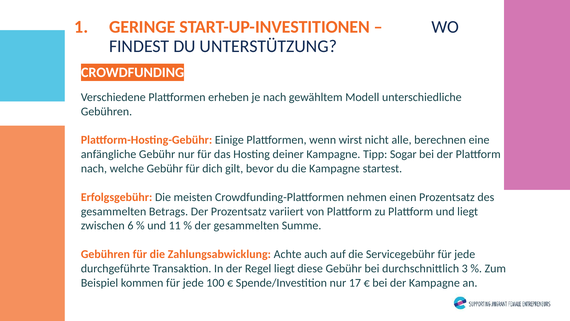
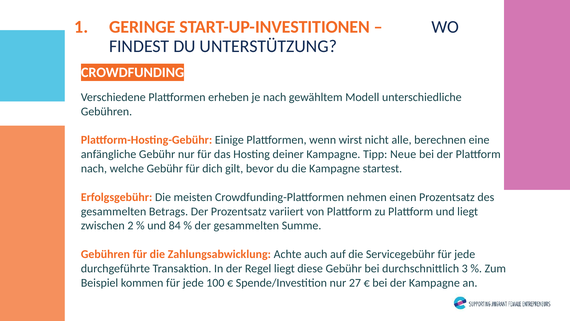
Sogar: Sogar -> Neue
6: 6 -> 2
11: 11 -> 84
17: 17 -> 27
